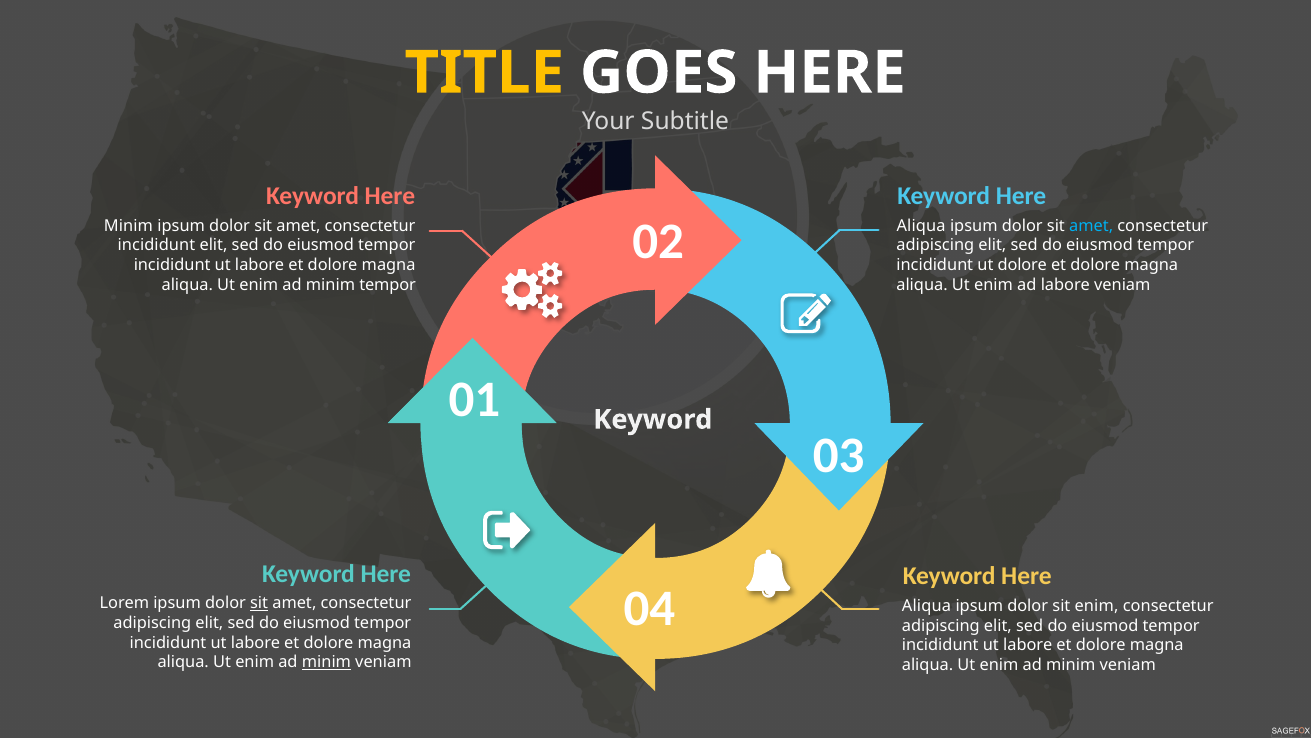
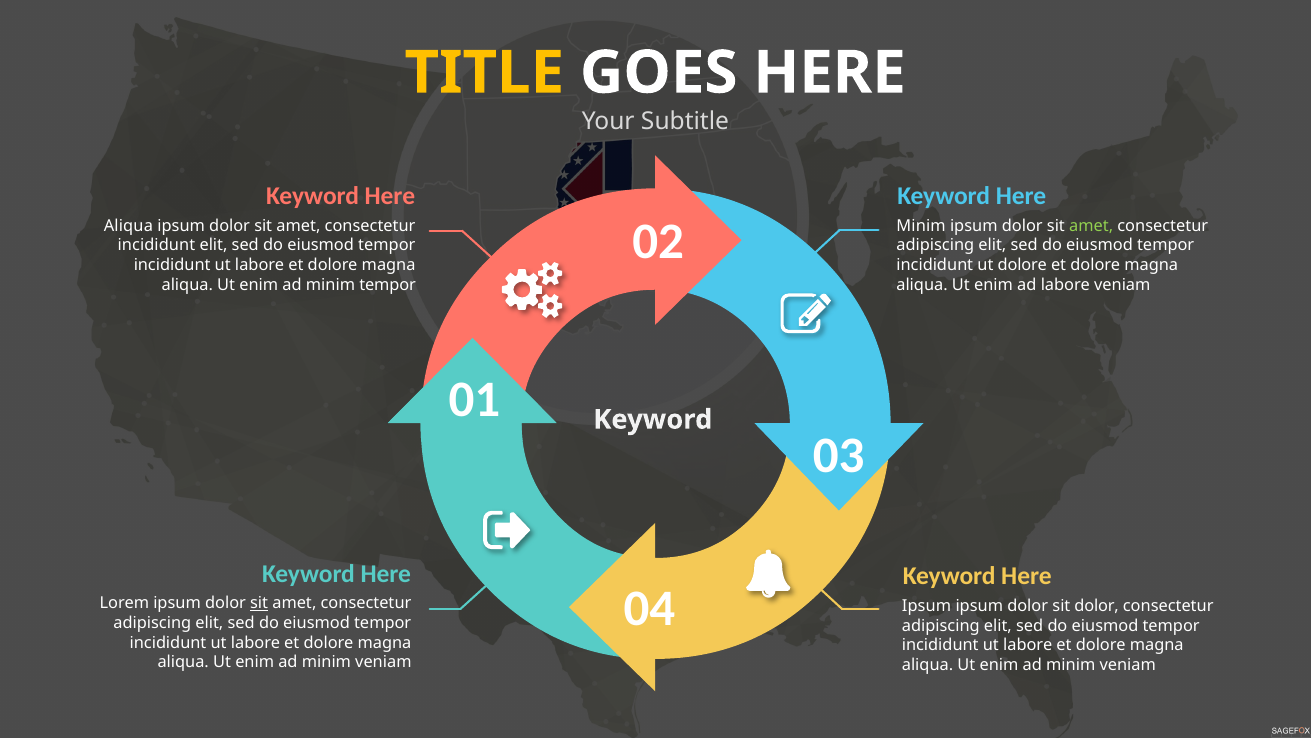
Minim at (128, 226): Minim -> Aliqua
Aliqua at (921, 226): Aliqua -> Minim
amet at (1091, 226) colour: light blue -> light green
Aliqua at (927, 605): Aliqua -> Ipsum
sit enim: enim -> dolor
minim at (326, 662) underline: present -> none
